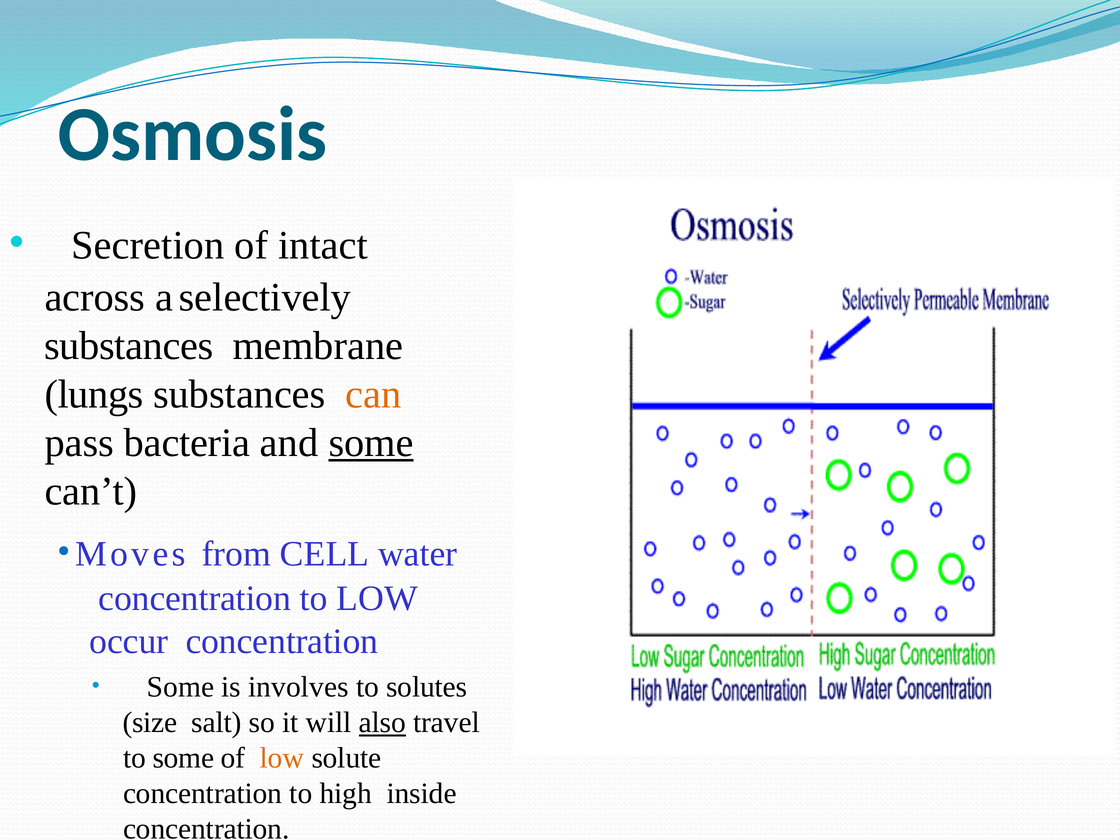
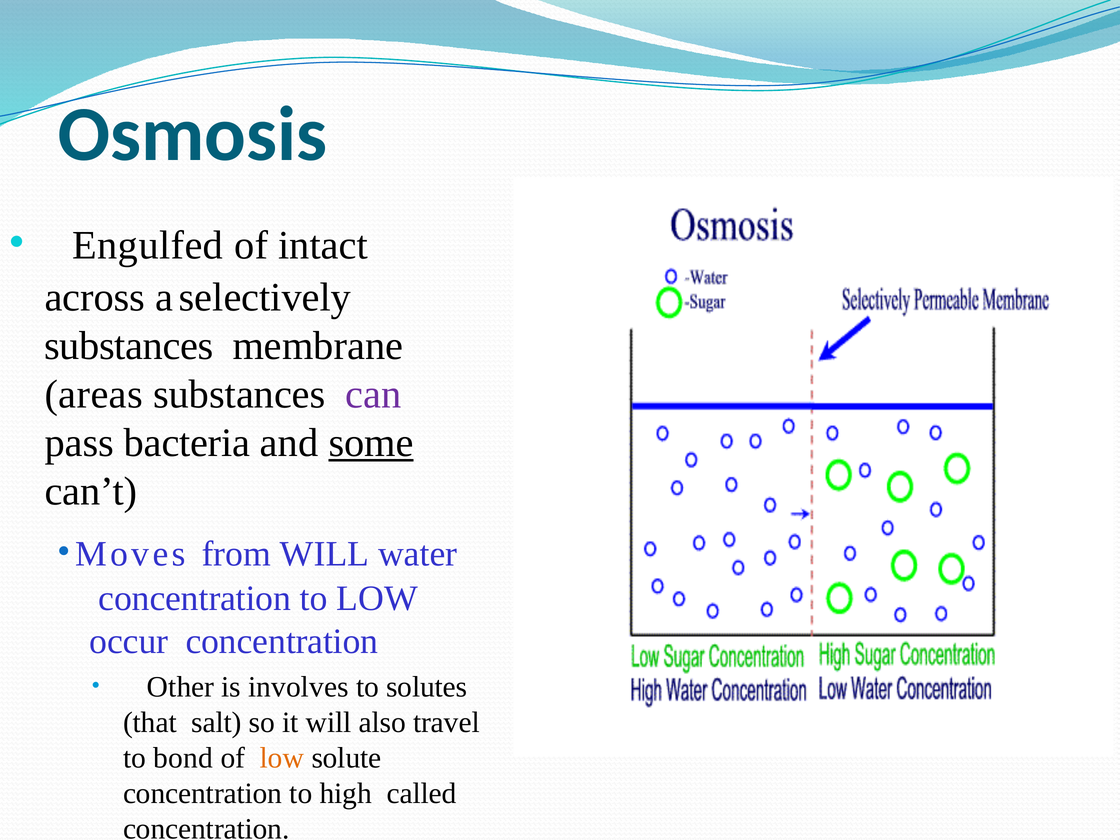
Secretion: Secretion -> Engulfed
lungs: lungs -> areas
can colour: orange -> purple
from CELL: CELL -> WILL
Some at (181, 687): Some -> Other
size: size -> that
also underline: present -> none
to some: some -> bond
inside: inside -> called
